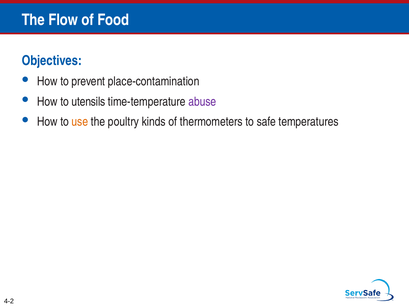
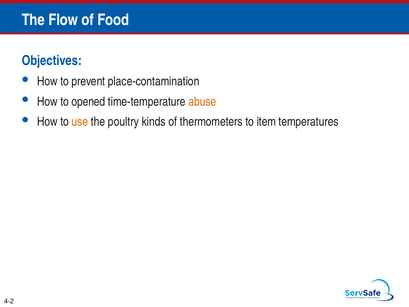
utensils: utensils -> opened
abuse colour: purple -> orange
safe: safe -> item
